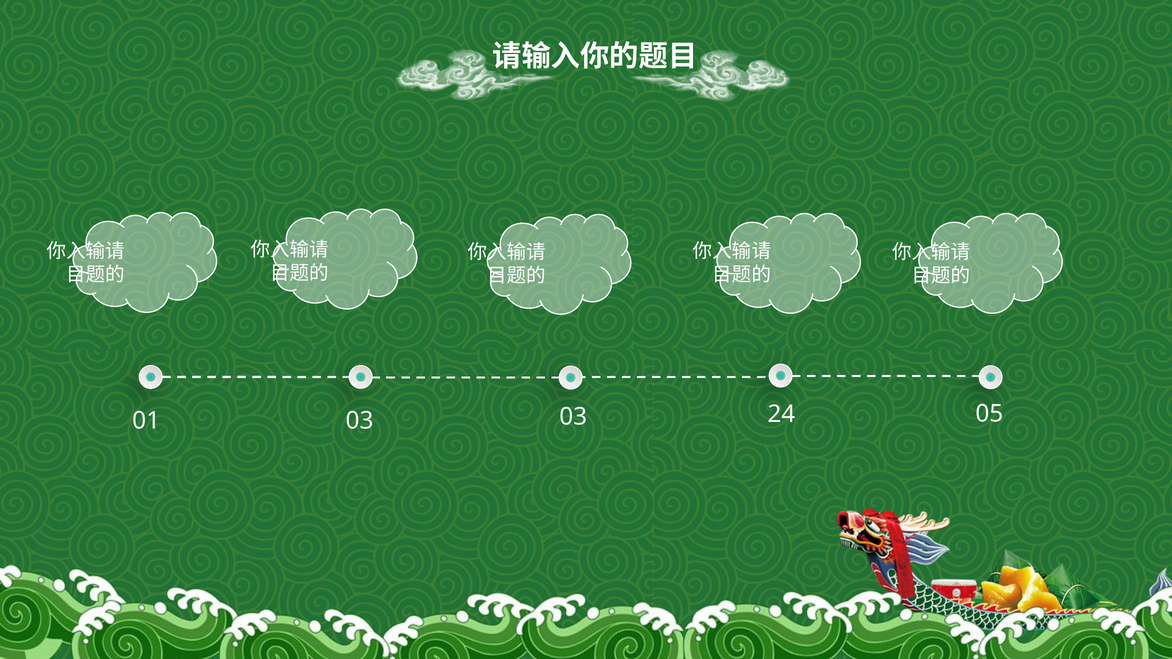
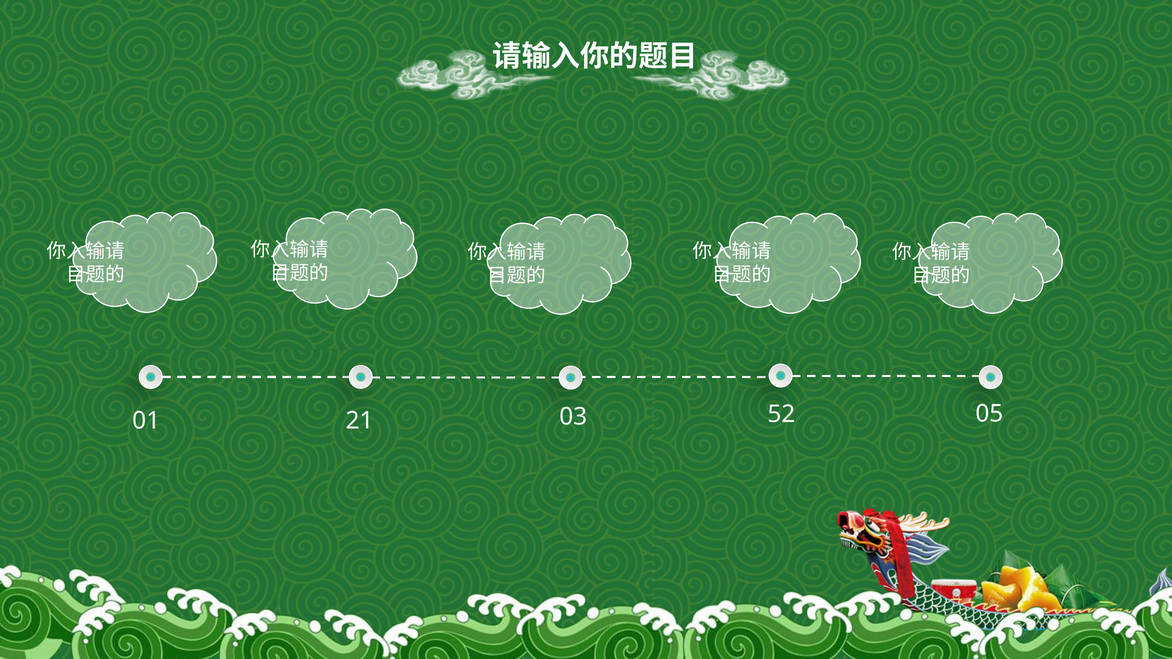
01 03: 03 -> 21
24: 24 -> 52
